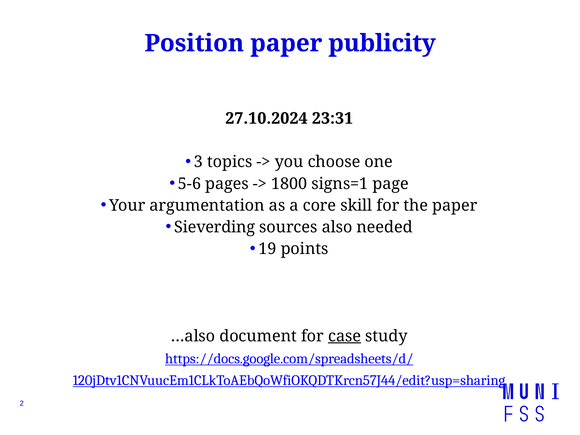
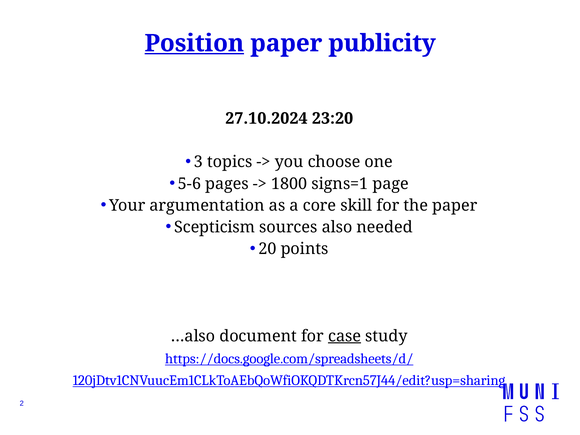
Position underline: none -> present
23:31: 23:31 -> 23:20
Sieverding: Sieverding -> Scepticism
19: 19 -> 20
